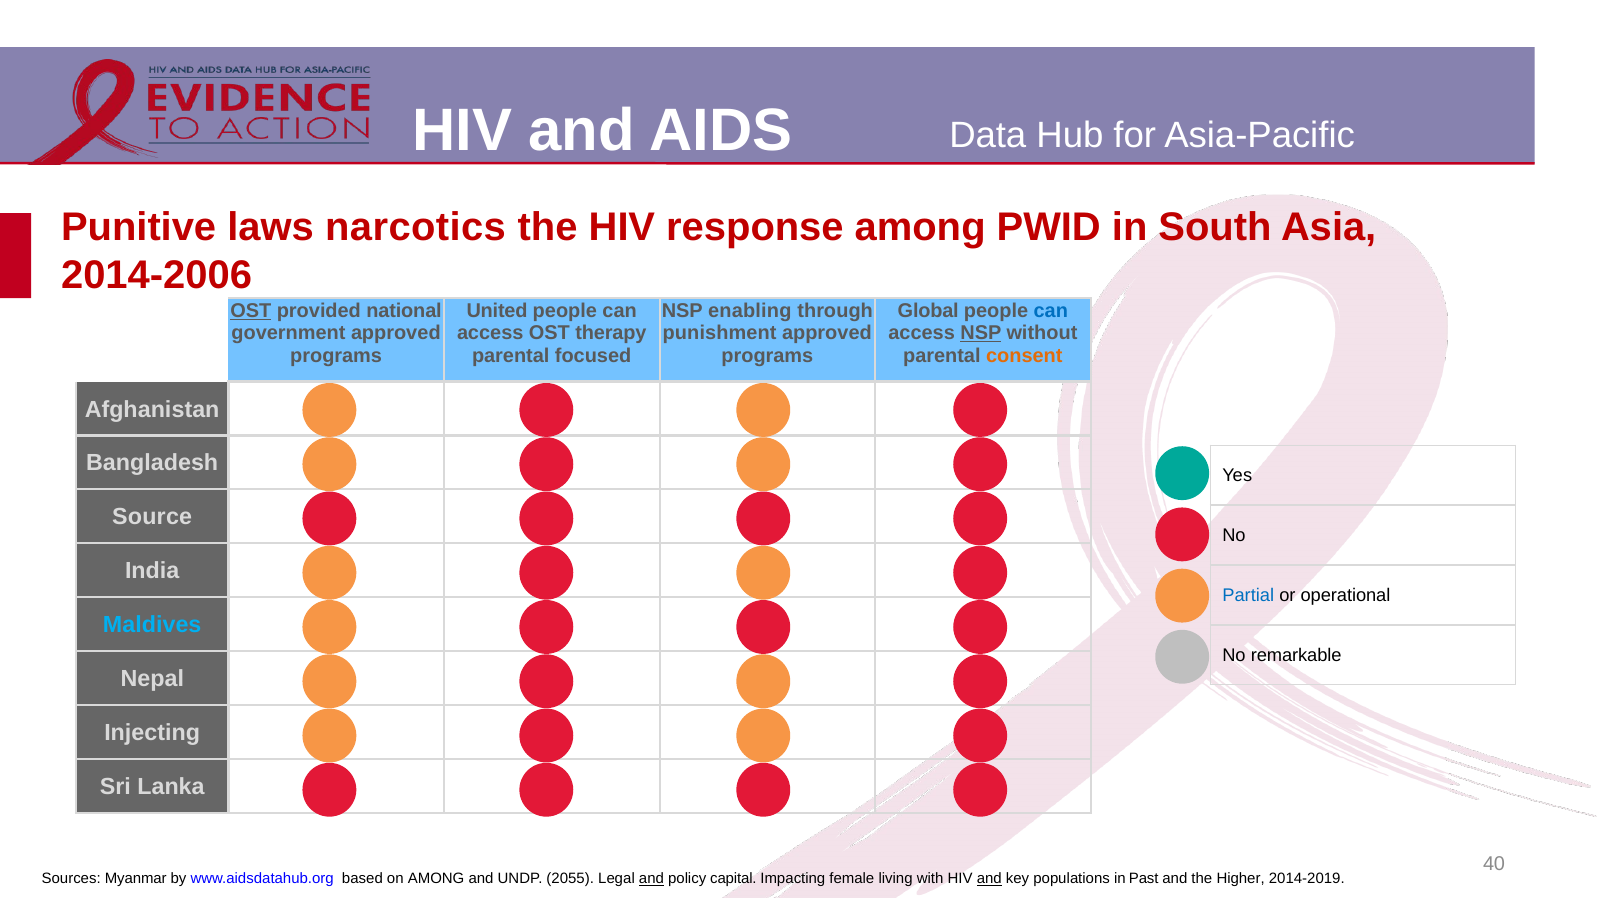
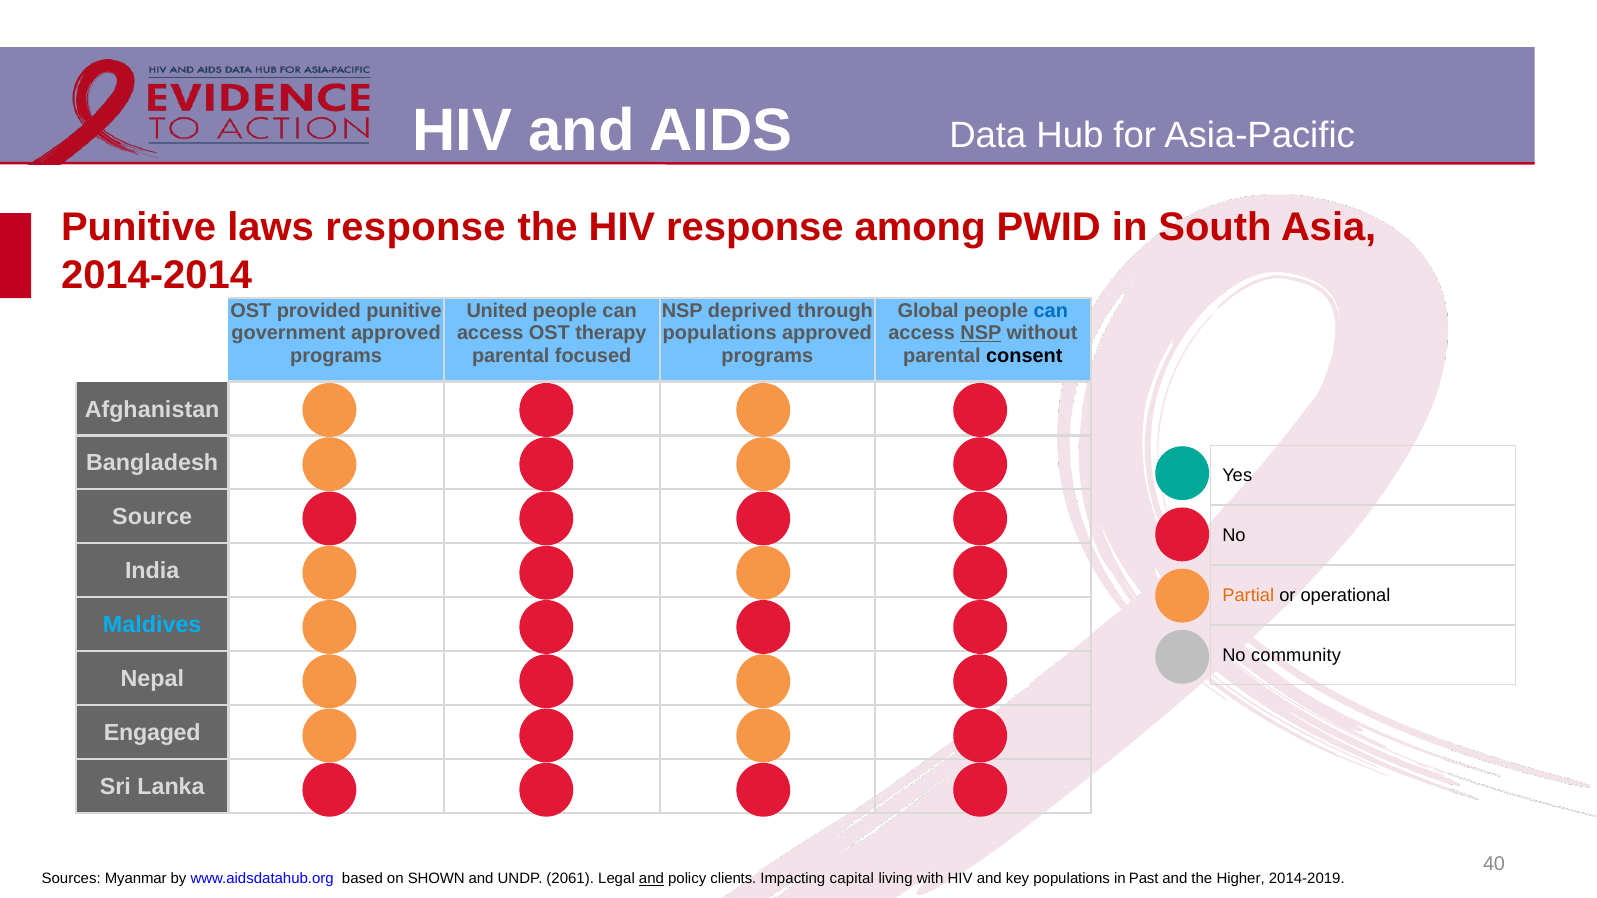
laws narcotics: narcotics -> response
2014-2006: 2014-2006 -> 2014-2014
OST at (251, 311) underline: present -> none
provided national: national -> punitive
enabling: enabling -> deprived
punishment at (720, 333): punishment -> populations
consent colour: orange -> black
Partial colour: blue -> orange
remarkable: remarkable -> community
Injecting: Injecting -> Engaged
on AMONG: AMONG -> SHOWN
2055: 2055 -> 2061
capital: capital -> clients
female: female -> capital
and at (989, 879) underline: present -> none
